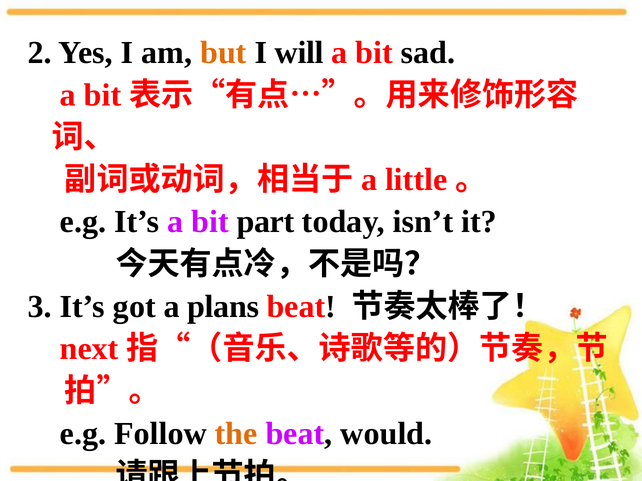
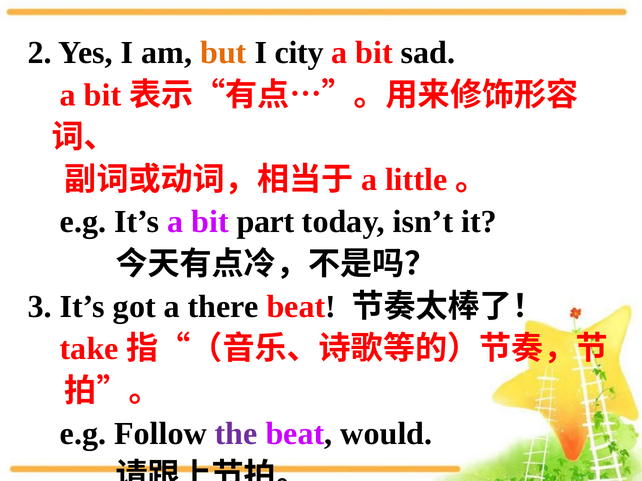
will: will -> city
plans: plans -> there
next: next -> take
the colour: orange -> purple
